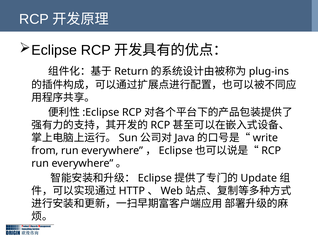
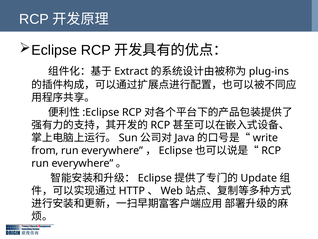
Return: Return -> Extract
